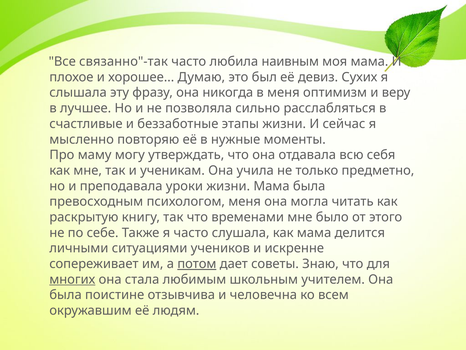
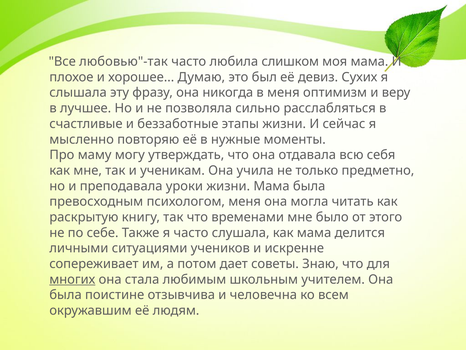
связанно"-так: связанно"-так -> любовью"-так
наивным: наивным -> слишком
потом underline: present -> none
